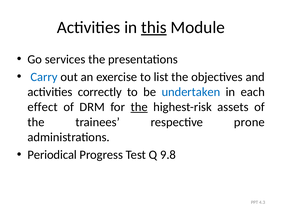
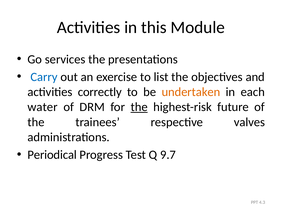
this underline: present -> none
undertaken colour: blue -> orange
effect: effect -> water
assets: assets -> future
prone: prone -> valves
9.8: 9.8 -> 9.7
